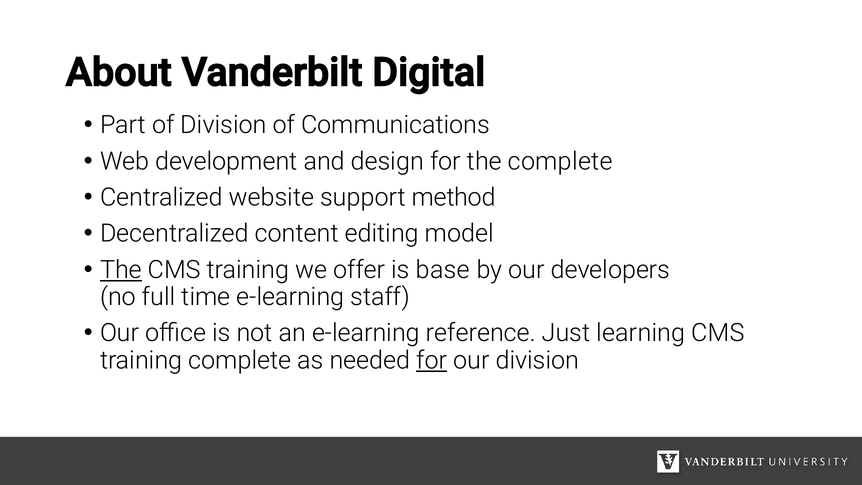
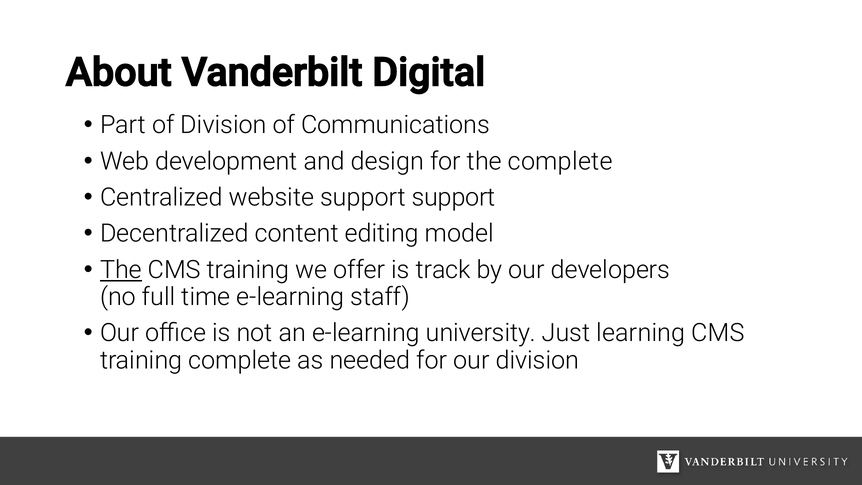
support method: method -> support
base: base -> track
reference: reference -> university
for at (432, 360) underline: present -> none
